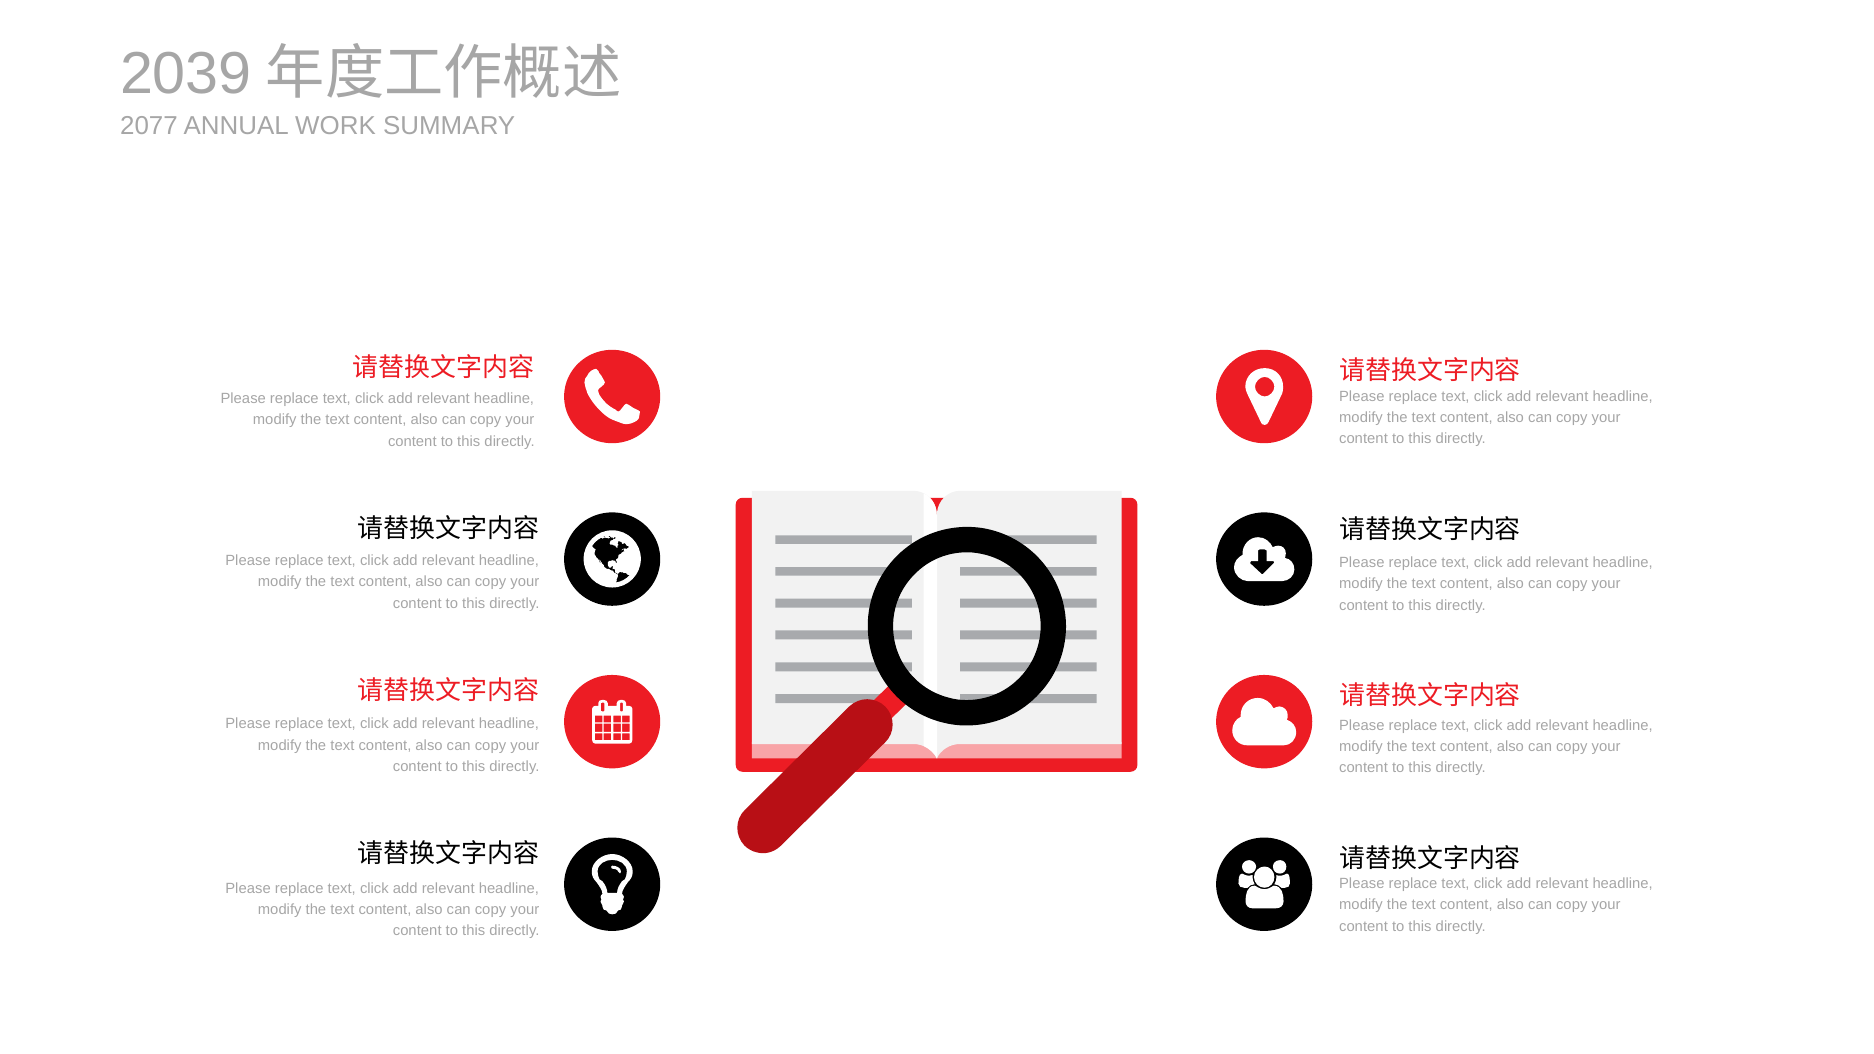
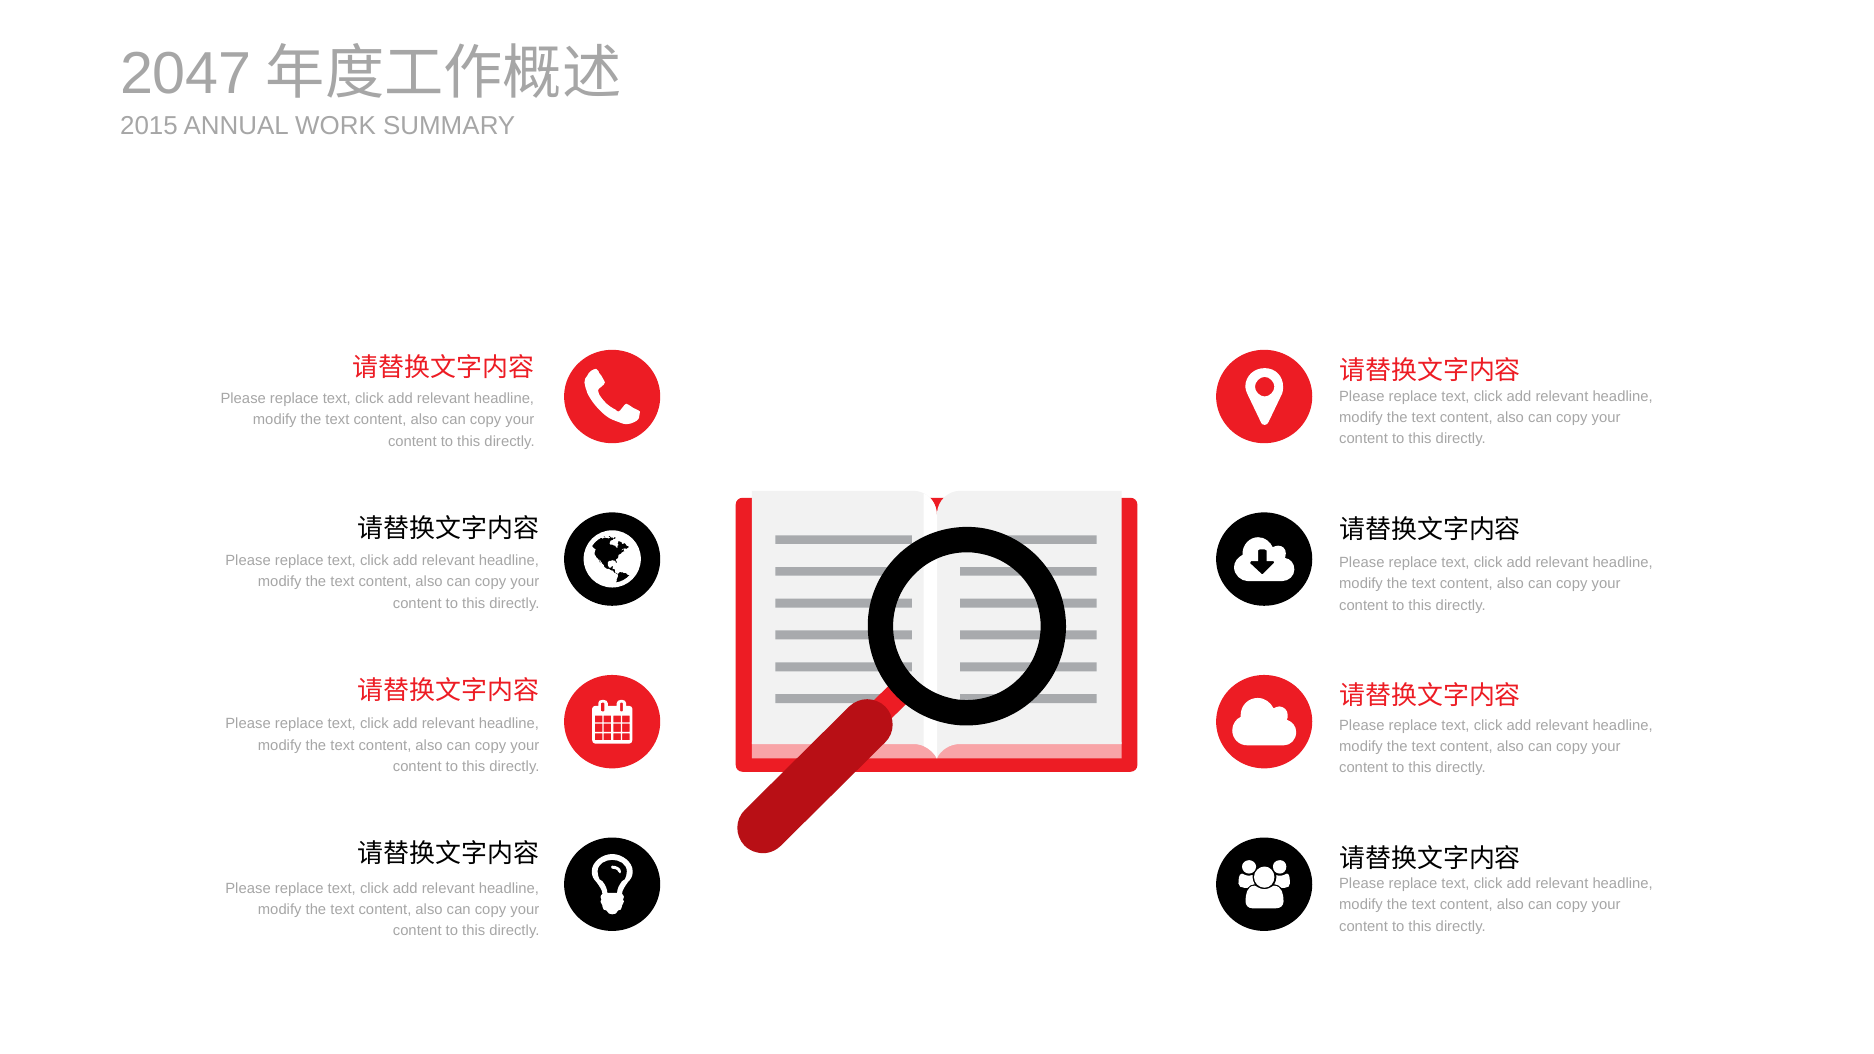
2039: 2039 -> 2047
2077: 2077 -> 2015
